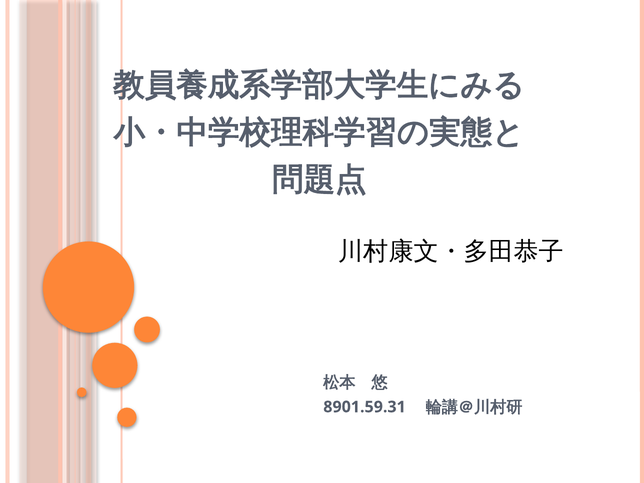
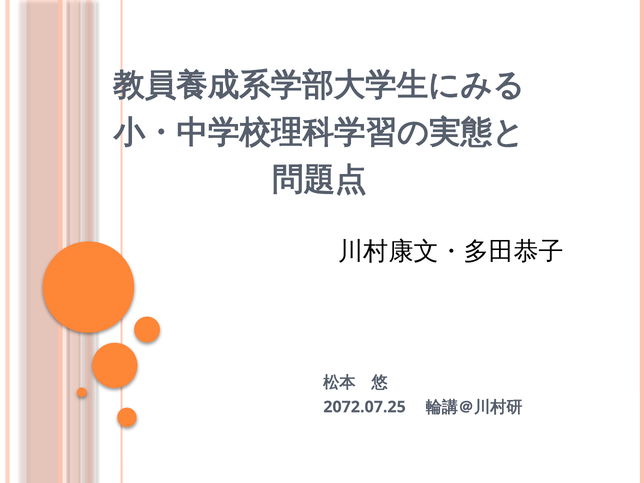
8901.59.31: 8901.59.31 -> 2072.07.25
